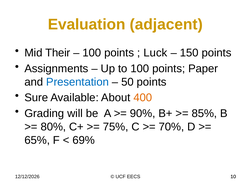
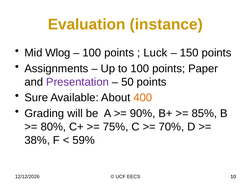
adjacent: adjacent -> instance
Their: Their -> Wlog
Presentation colour: blue -> purple
65%: 65% -> 38%
69%: 69% -> 59%
